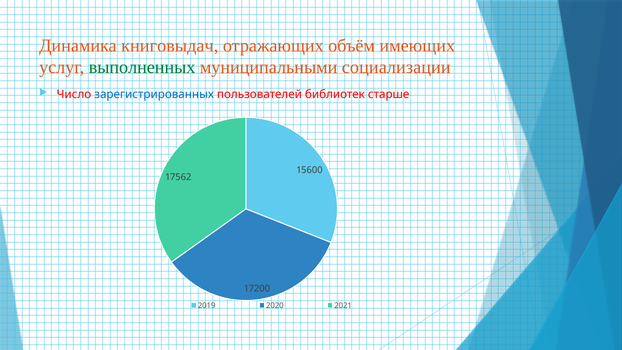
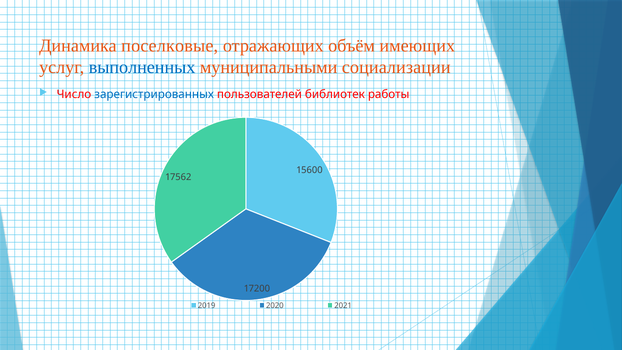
книговыдач: книговыдач -> поселковые
выполненных colour: green -> blue
старше: старше -> работы
